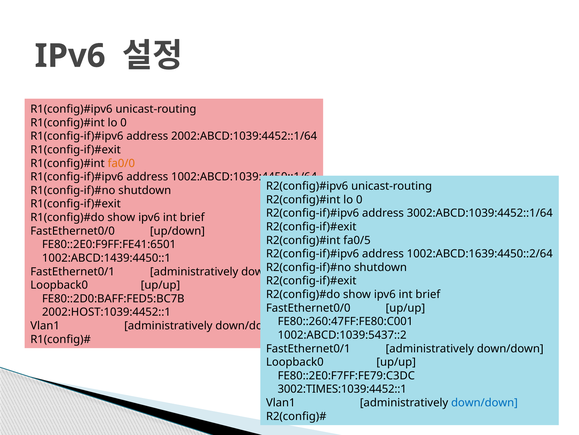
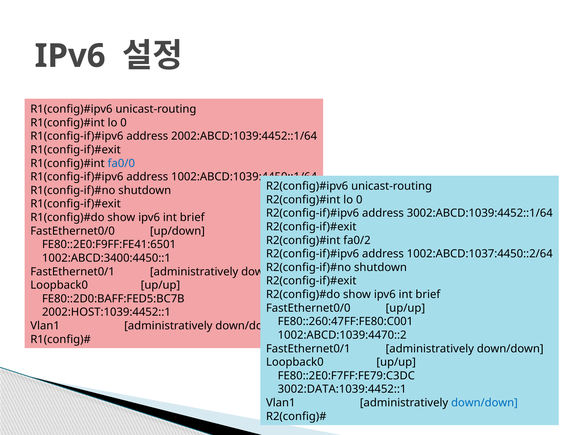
fa0/0 colour: orange -> blue
fa0/5: fa0/5 -> fa0/2
1002:ABCD:1639:4450::2/64: 1002:ABCD:1639:4450::2/64 -> 1002:ABCD:1037:4450::2/64
1002:ABCD:1439:4450::1: 1002:ABCD:1439:4450::1 -> 1002:ABCD:3400:4450::1
1002:ABCD:1039:5437::2: 1002:ABCD:1039:5437::2 -> 1002:ABCD:1039:4470::2
3002:TIMES:1039:4452::1: 3002:TIMES:1039:4452::1 -> 3002:DATA:1039:4452::1
